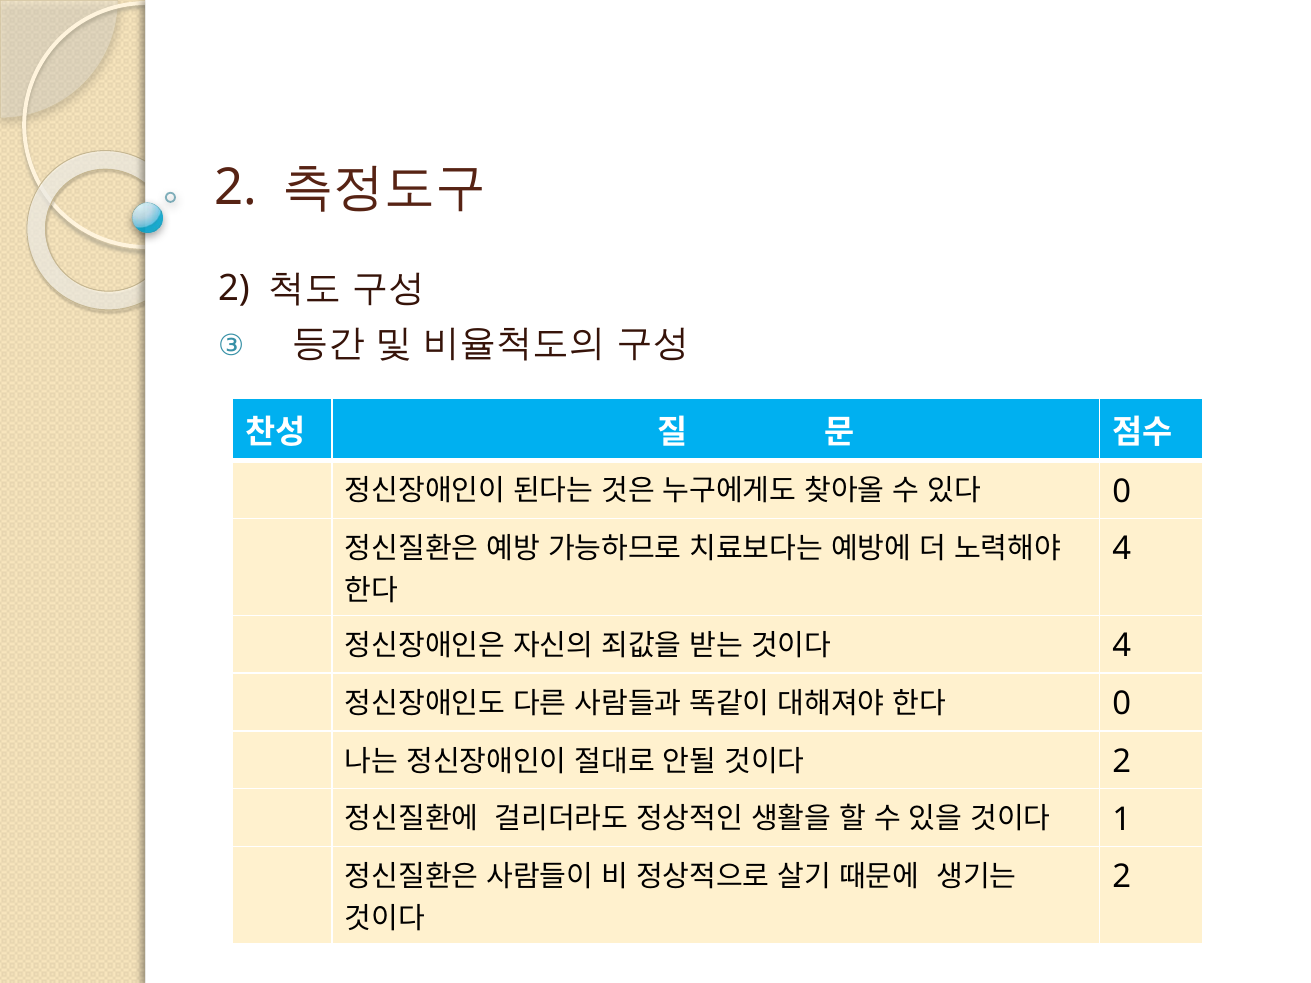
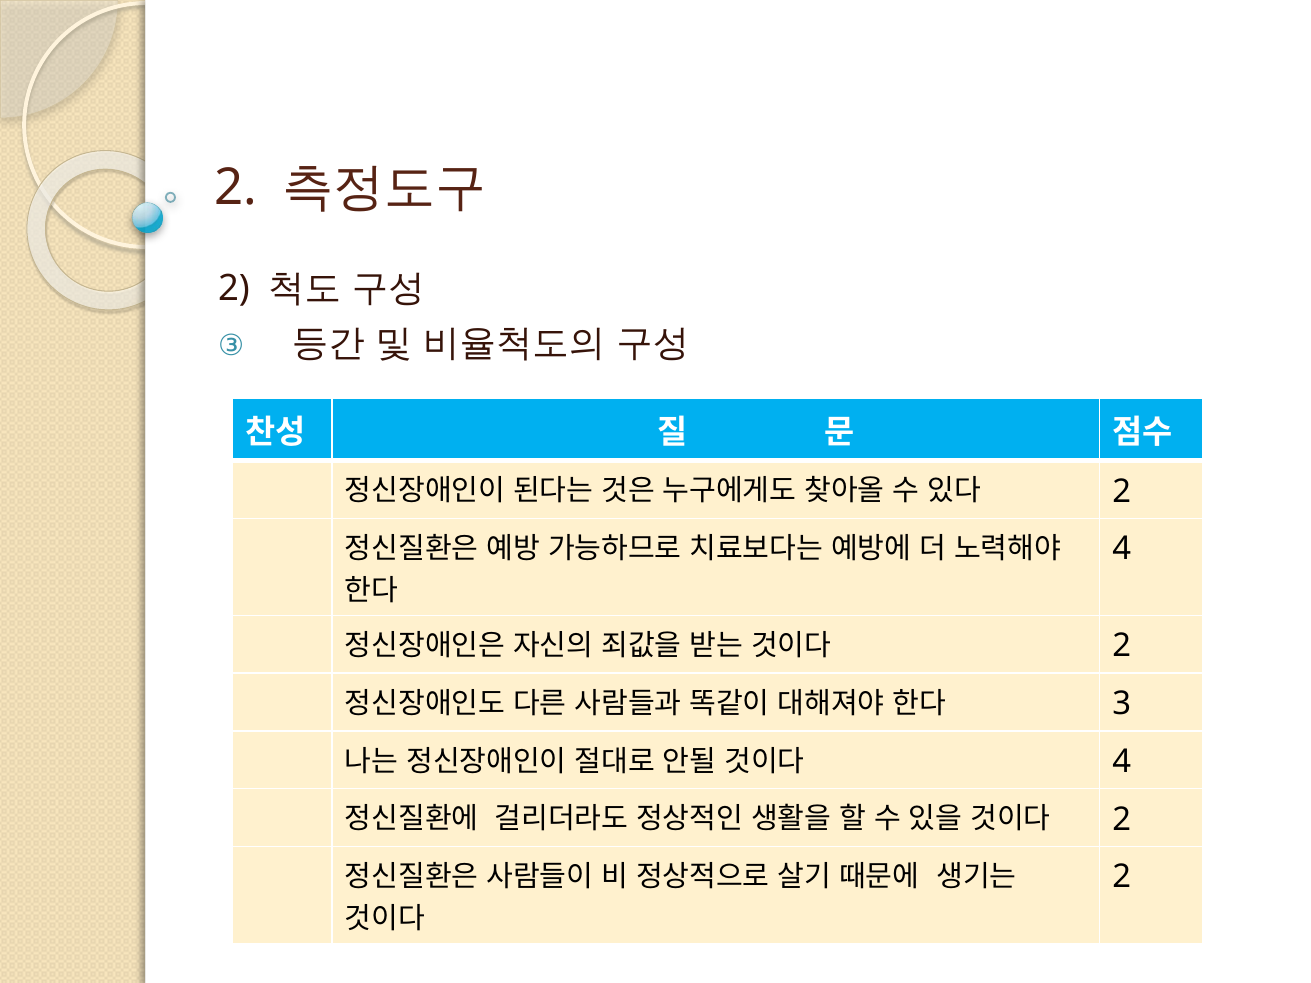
0 at (1122, 491): 0 -> 2
4 at (1122, 646): 4 -> 2
0 at (1122, 704): 0 -> 3
2 at (1122, 762): 2 -> 4
1 at (1122, 819): 1 -> 2
